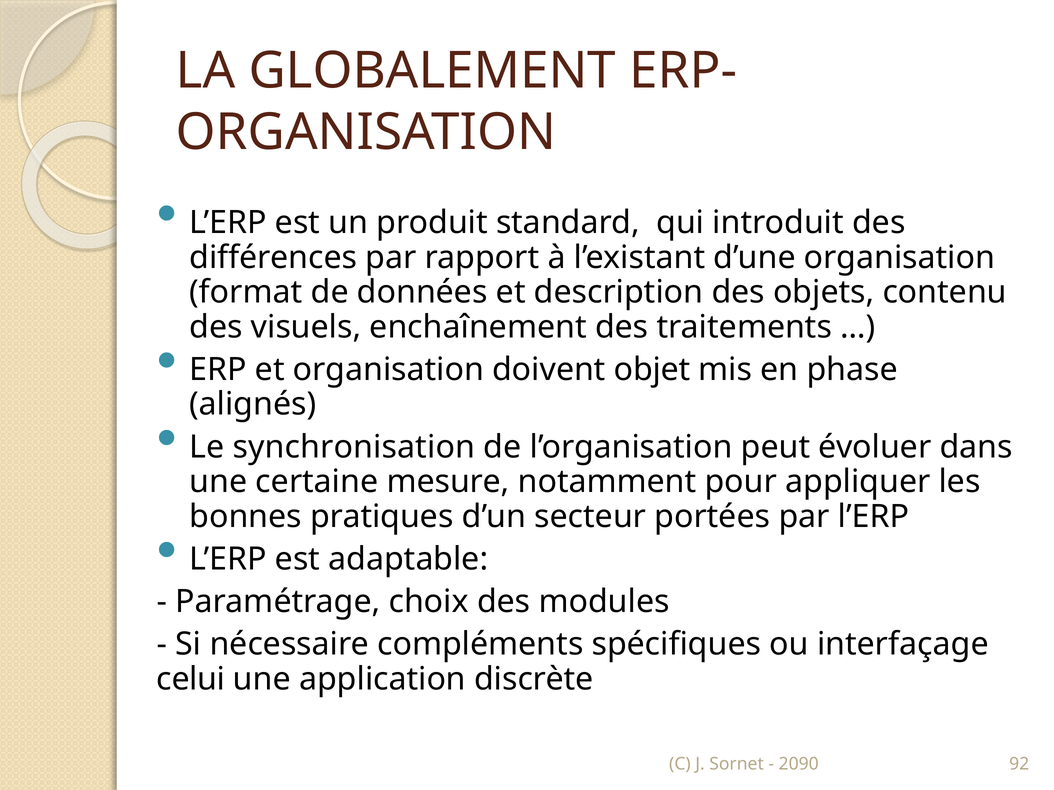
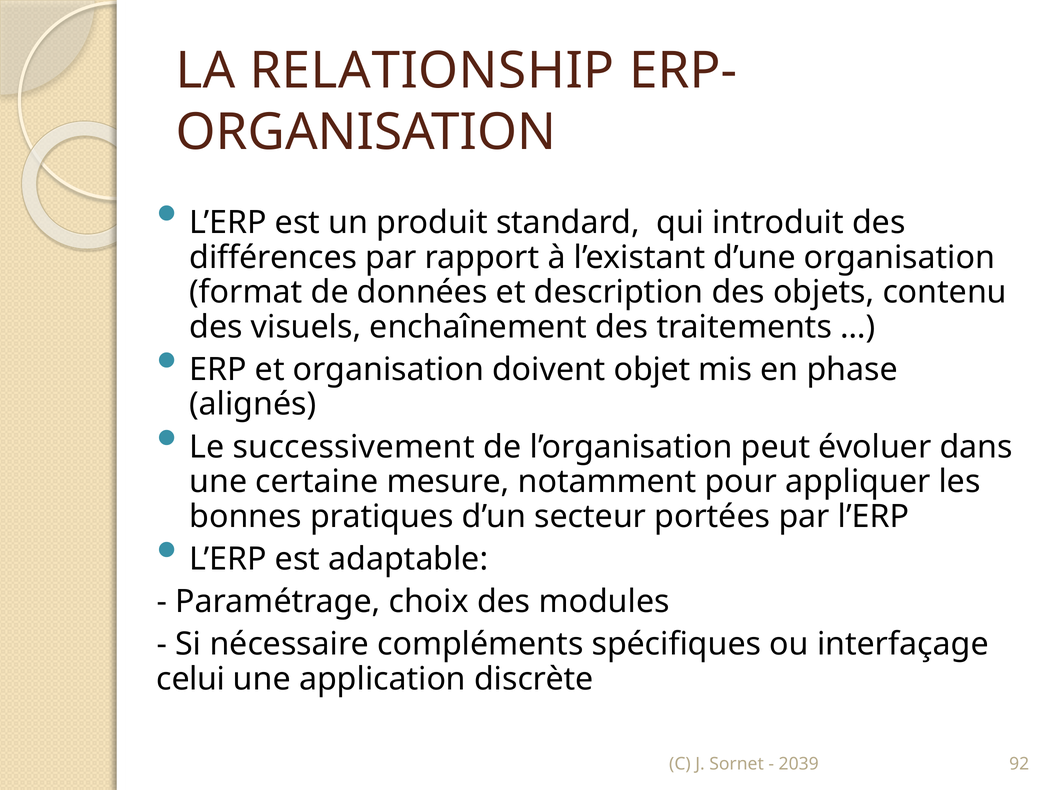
GLOBALEMENT: GLOBALEMENT -> RELATIONSHIP
synchronisation: synchronisation -> successivement
2090: 2090 -> 2039
